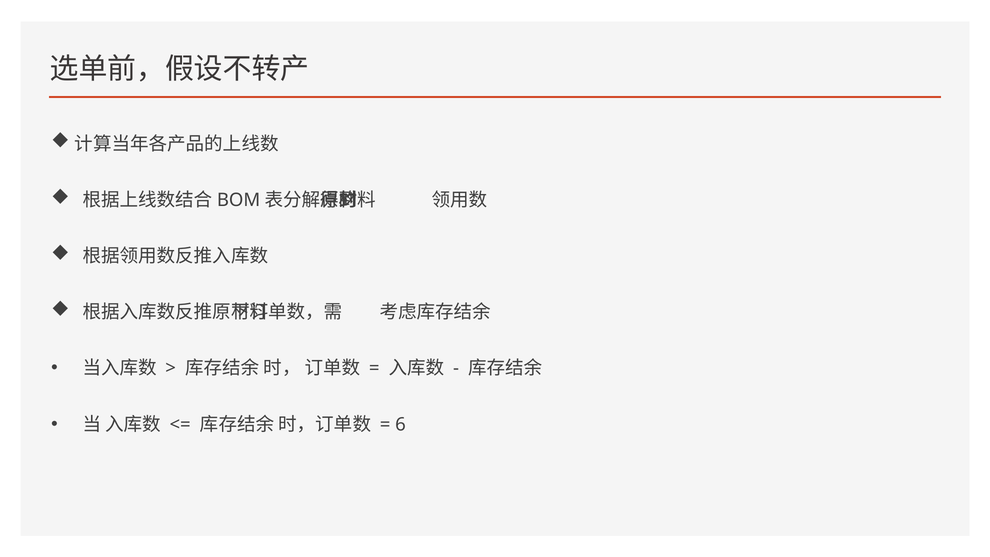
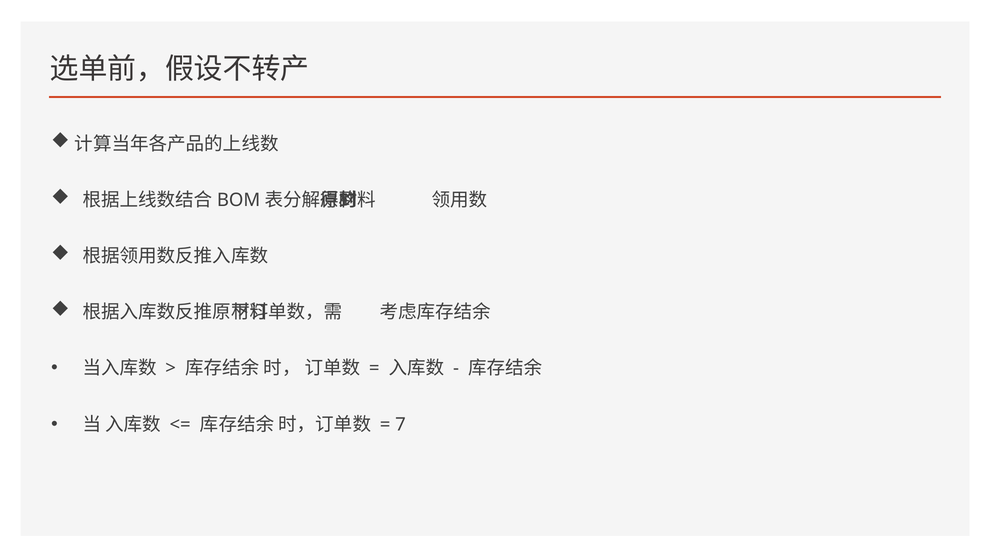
6: 6 -> 7
